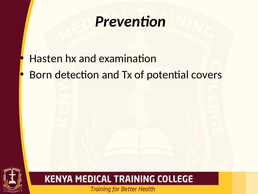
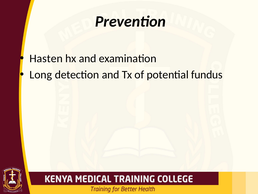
Born: Born -> Long
covers: covers -> fundus
